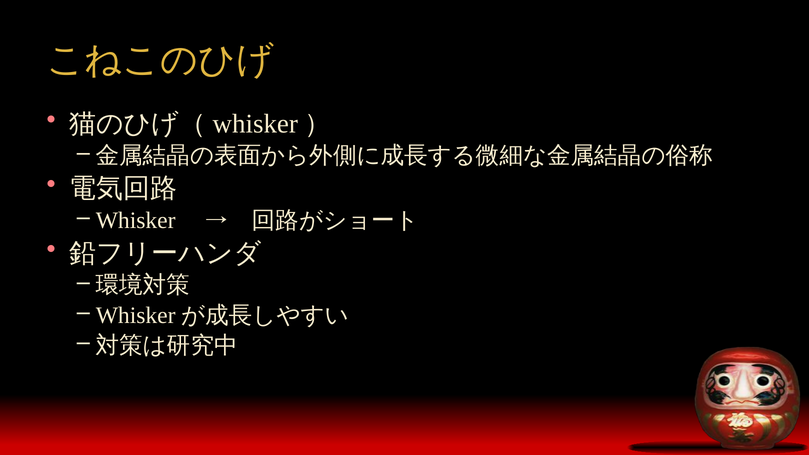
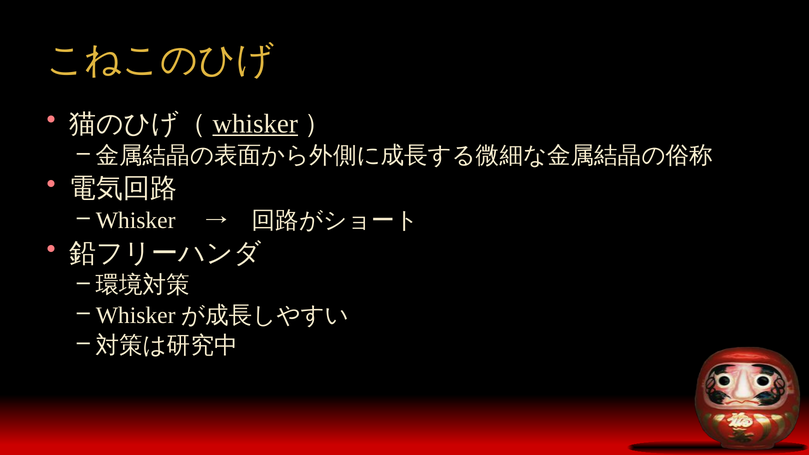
whisker at (255, 124) underline: none -> present
